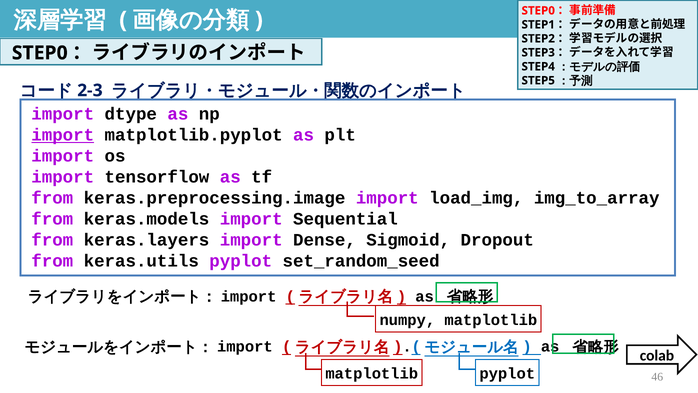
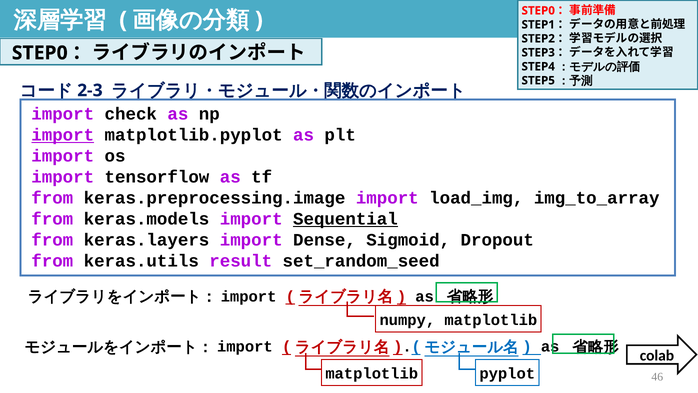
dtype: dtype -> check
Sequential underline: none -> present
keras.utils pyplot: pyplot -> result
